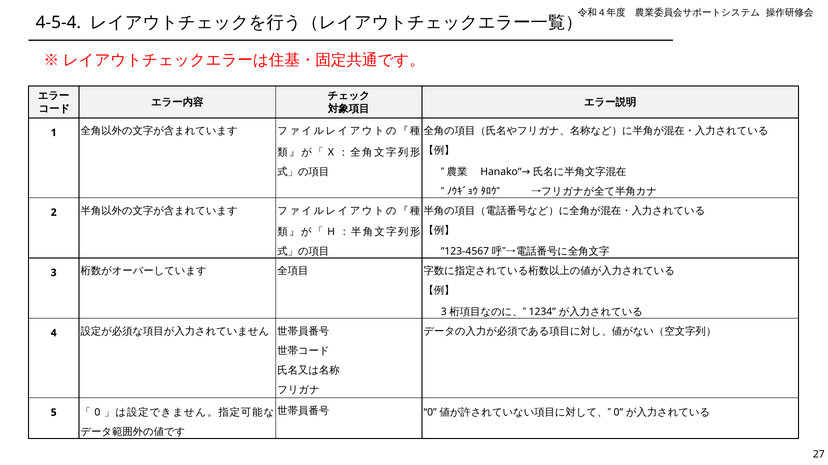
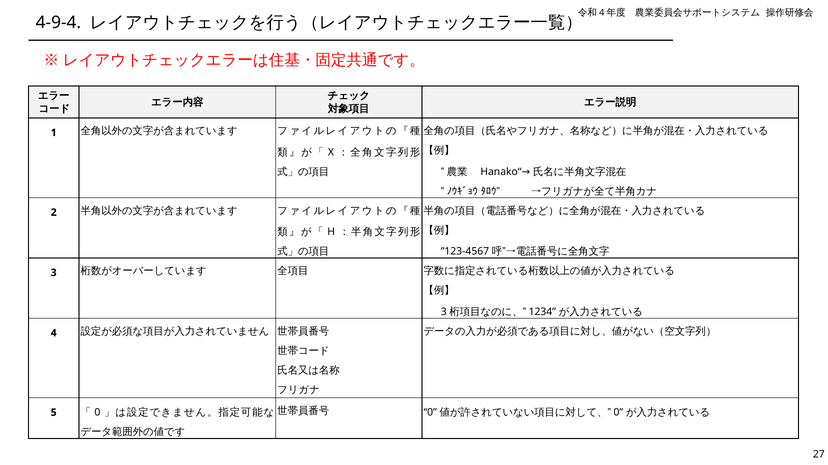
4-5-4: 4-5-4 -> 4-9-4
